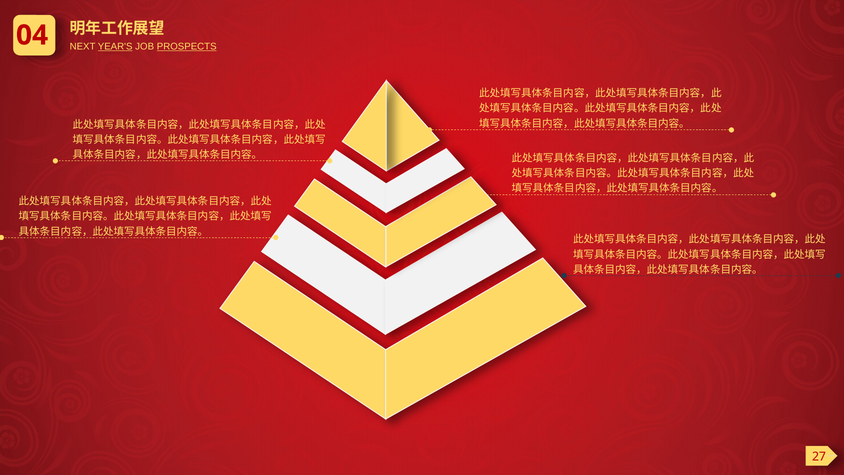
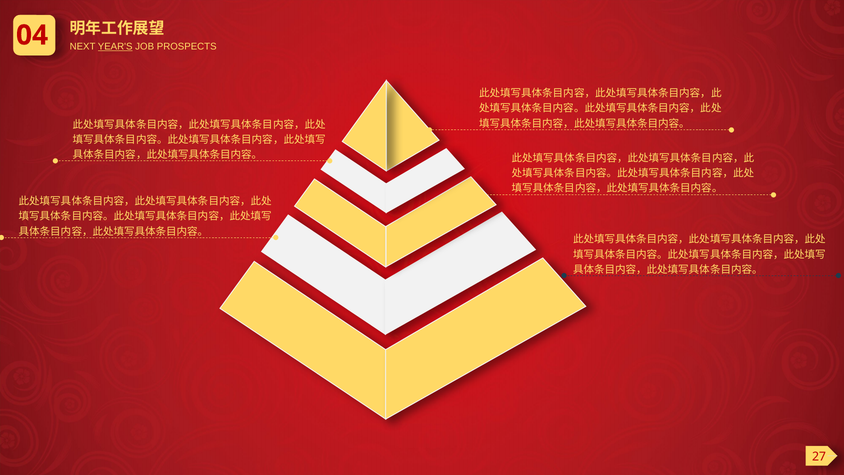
PROSPECTS underline: present -> none
